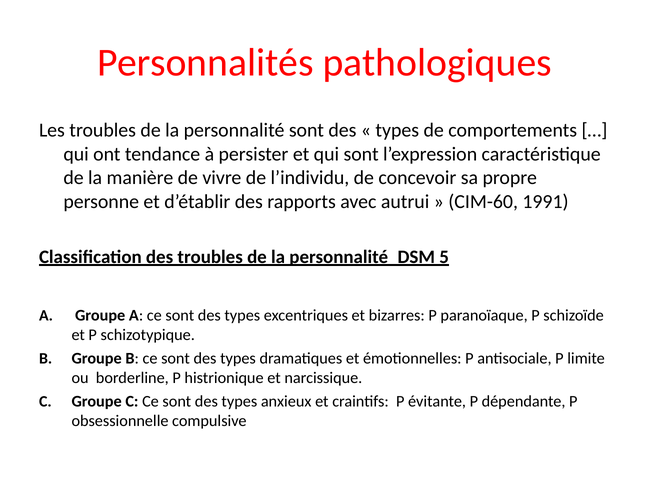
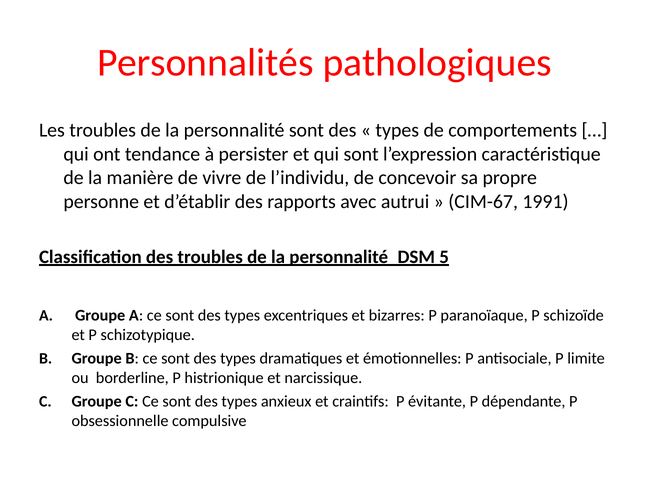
CIM-60: CIM-60 -> CIM-67
